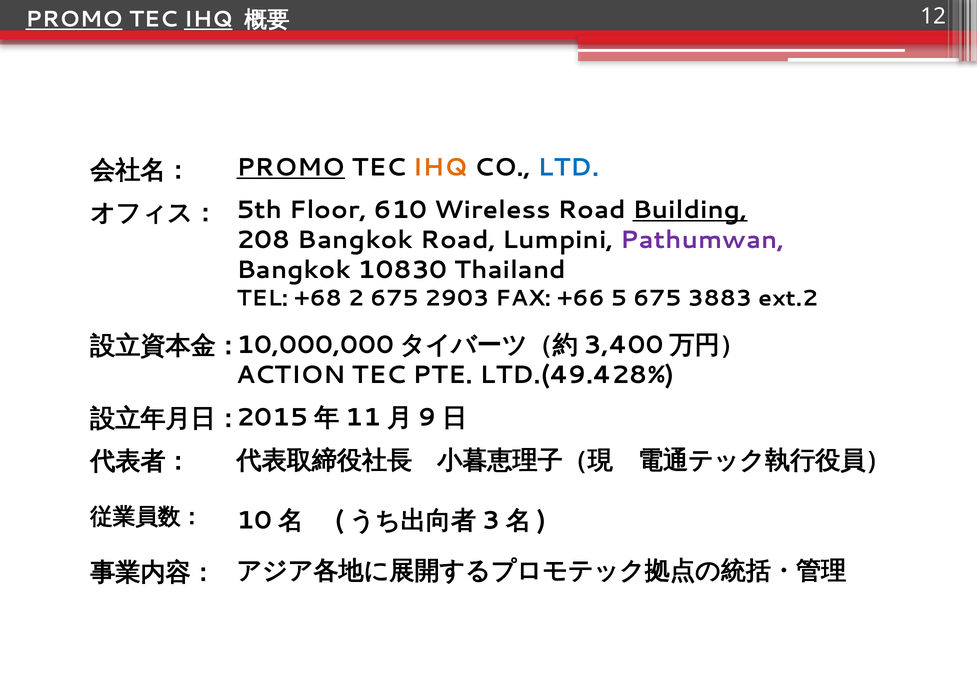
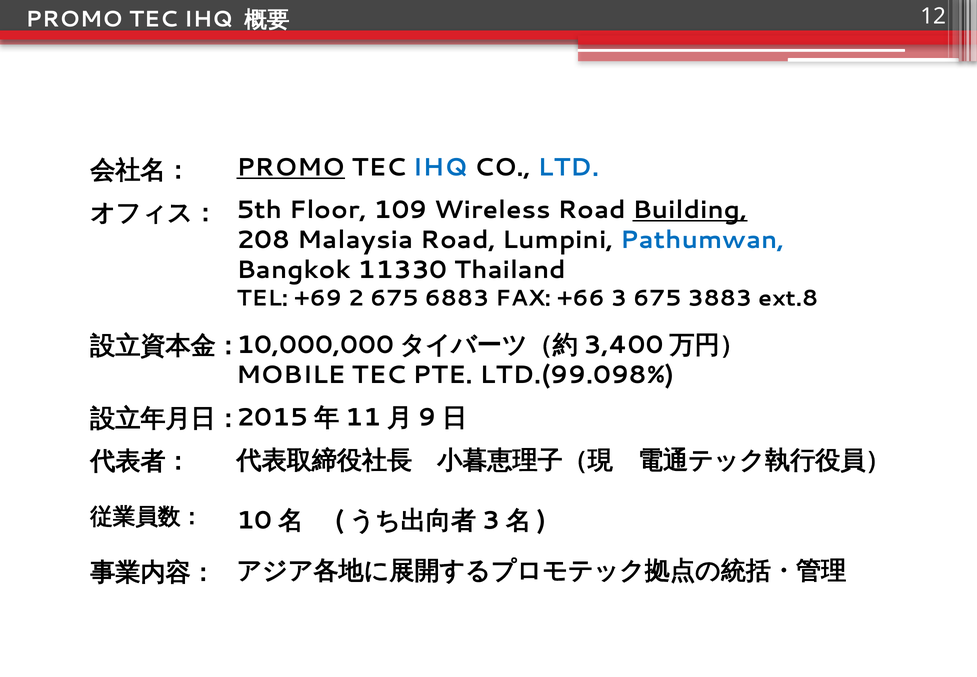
PROMO at (74, 20) underline: present -> none
IHQ at (208, 20) underline: present -> none
IHQ at (440, 167) colour: orange -> blue
610: 610 -> 109
208 Bangkok: Bangkok -> Malaysia
Pathumwan colour: purple -> blue
10830: 10830 -> 11330
+68: +68 -> +69
2903: 2903 -> 6883
5: 5 -> 3
ext.2: ext.2 -> ext.8
ACTION: ACTION -> MOBILE
LTD.(49.428%: LTD.(49.428% -> LTD.(99.098%
